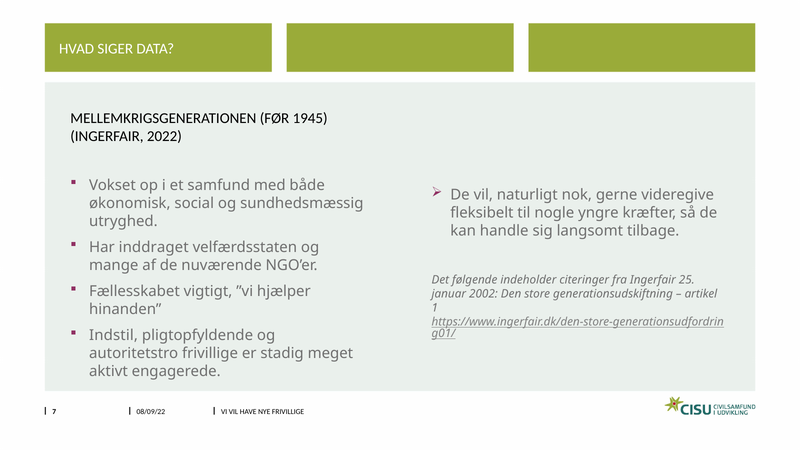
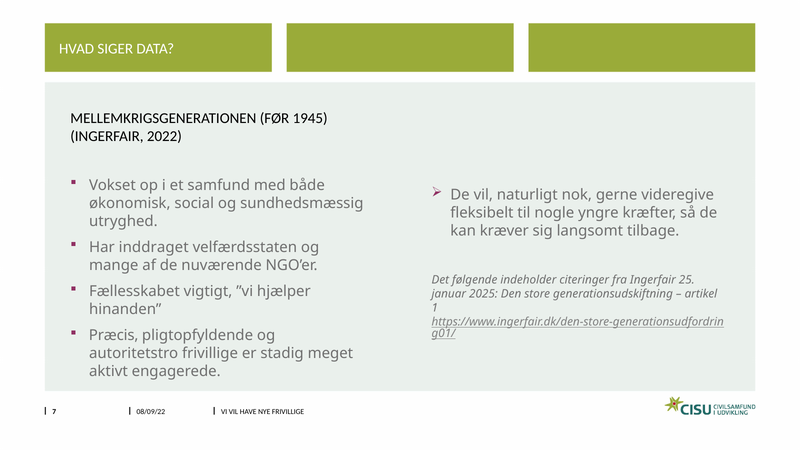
handle: handle -> kræver
2002: 2002 -> 2025
Indstil: Indstil -> Præcis
